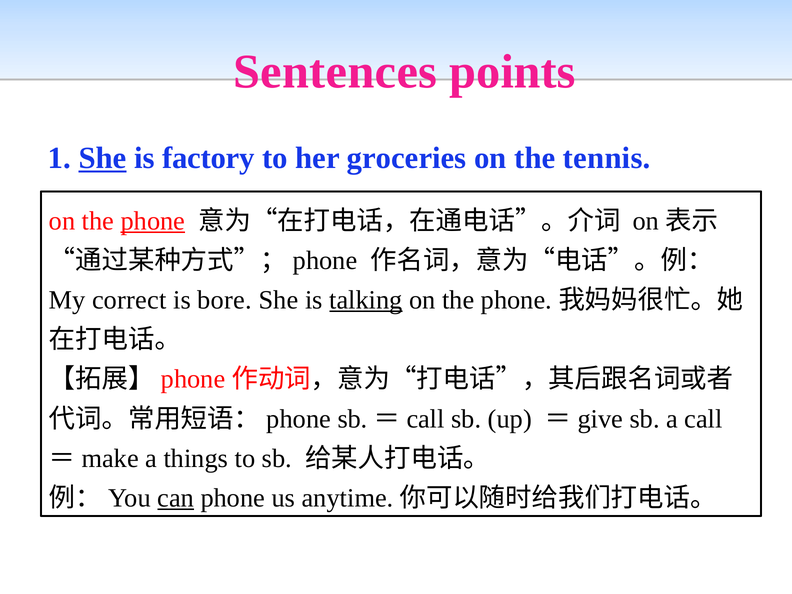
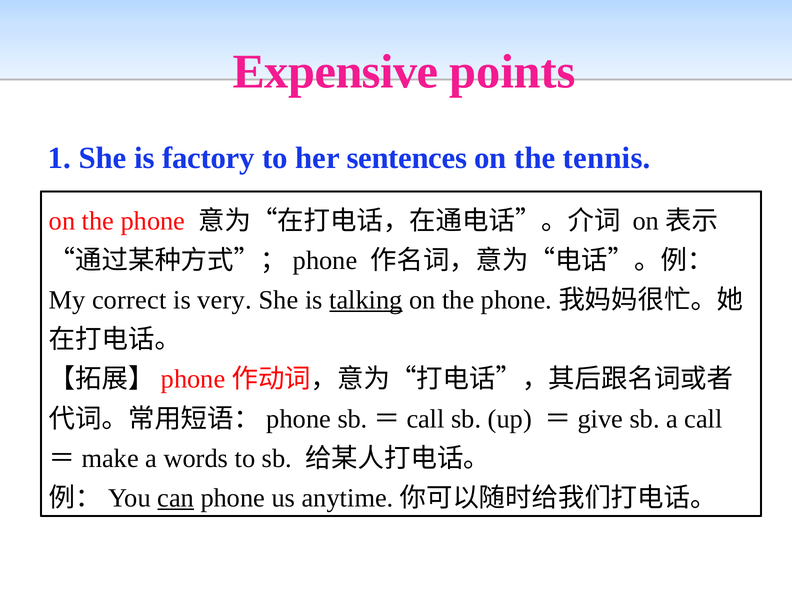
Sentences: Sentences -> Expensive
She at (103, 158) underline: present -> none
groceries: groceries -> sentences
phone at (153, 221) underline: present -> none
bore: bore -> very
things: things -> words
